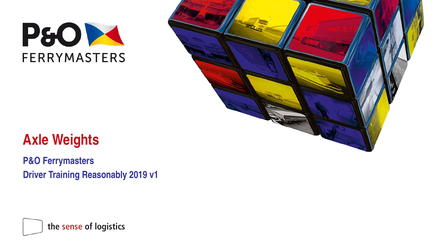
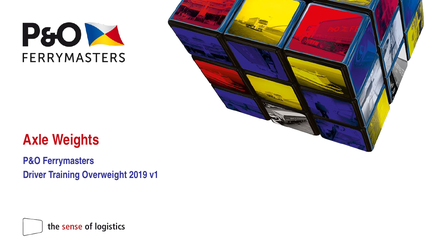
Reasonably: Reasonably -> Overweight
